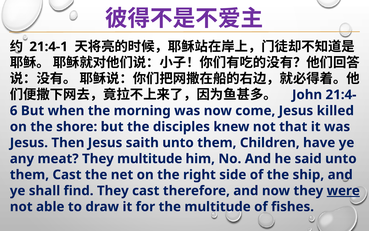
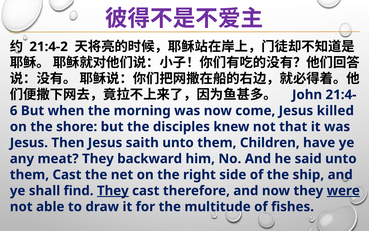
21:4-1: 21:4-1 -> 21:4-2
They multitude: multitude -> backward
They at (113, 190) underline: none -> present
